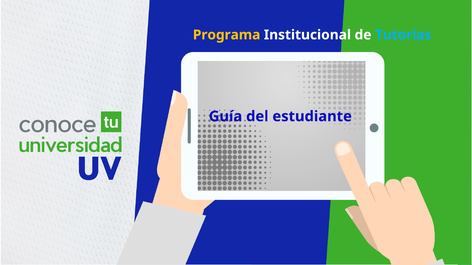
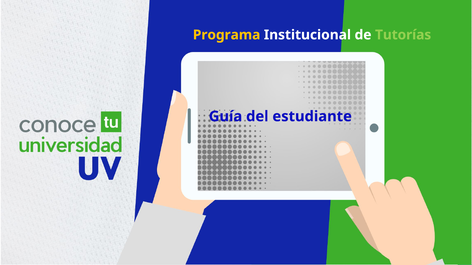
Tutorías colour: light blue -> light green
